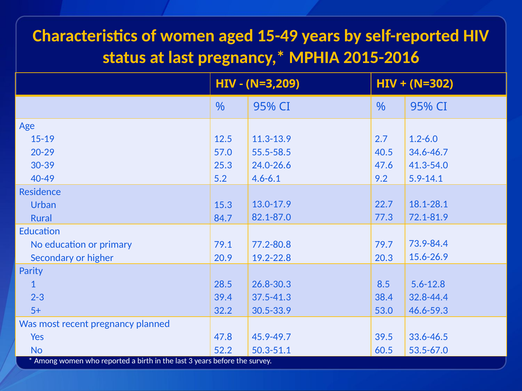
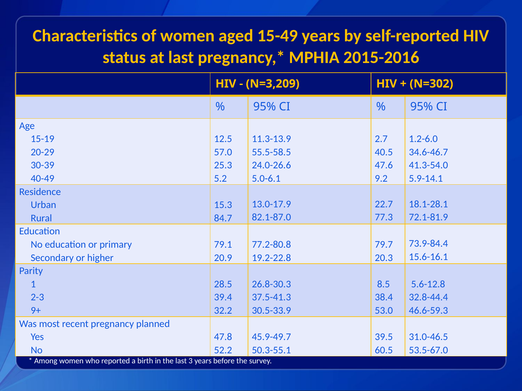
4.6-6.1: 4.6-6.1 -> 5.0-6.1
15.6-26.9: 15.6-26.9 -> 15.6-16.1
5+: 5+ -> 9+
33.6-46.5: 33.6-46.5 -> 31.0-46.5
50.3-51.1: 50.3-51.1 -> 50.3-55.1
